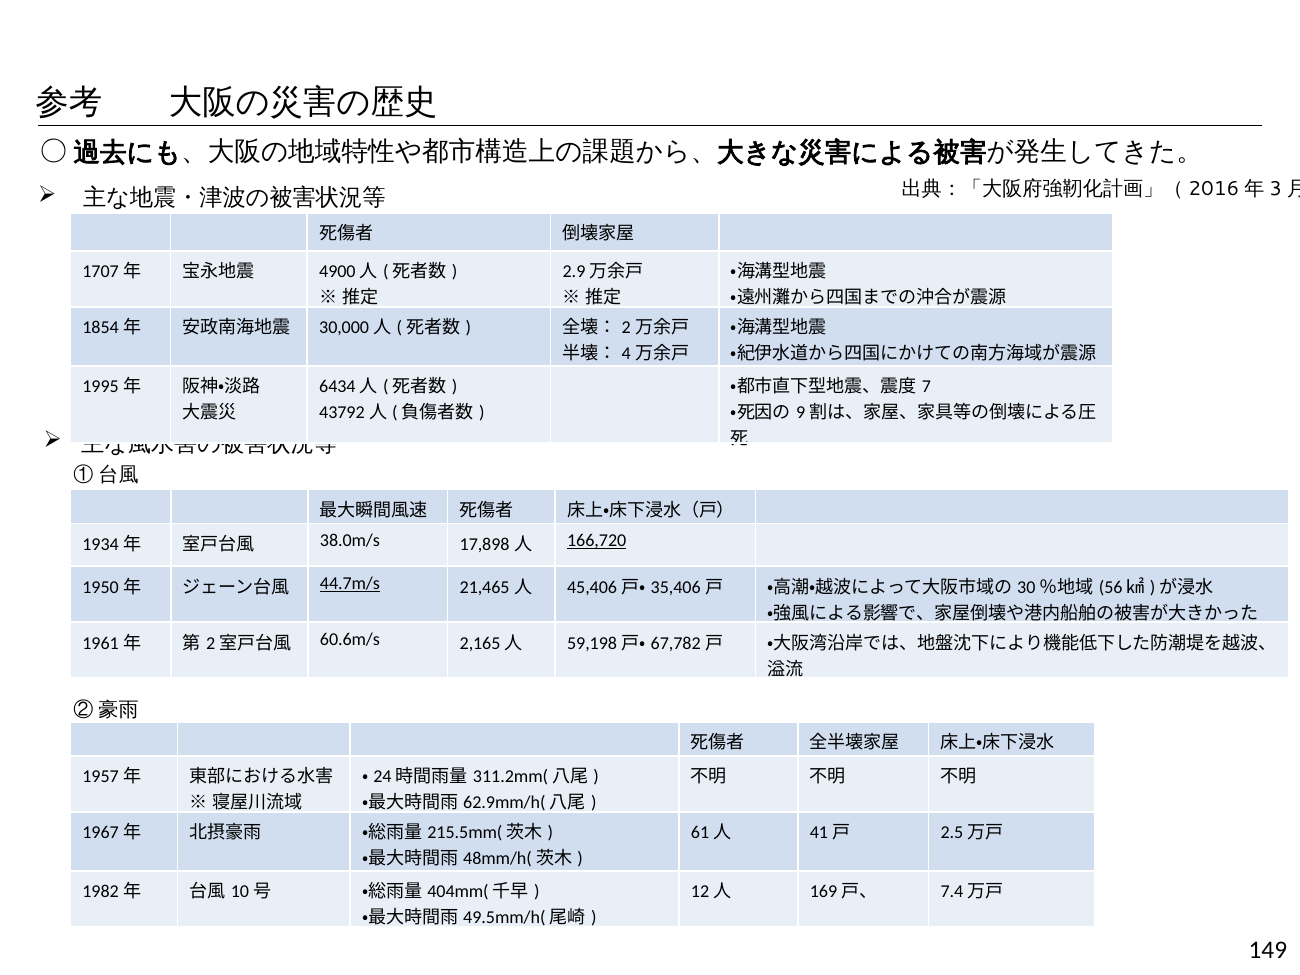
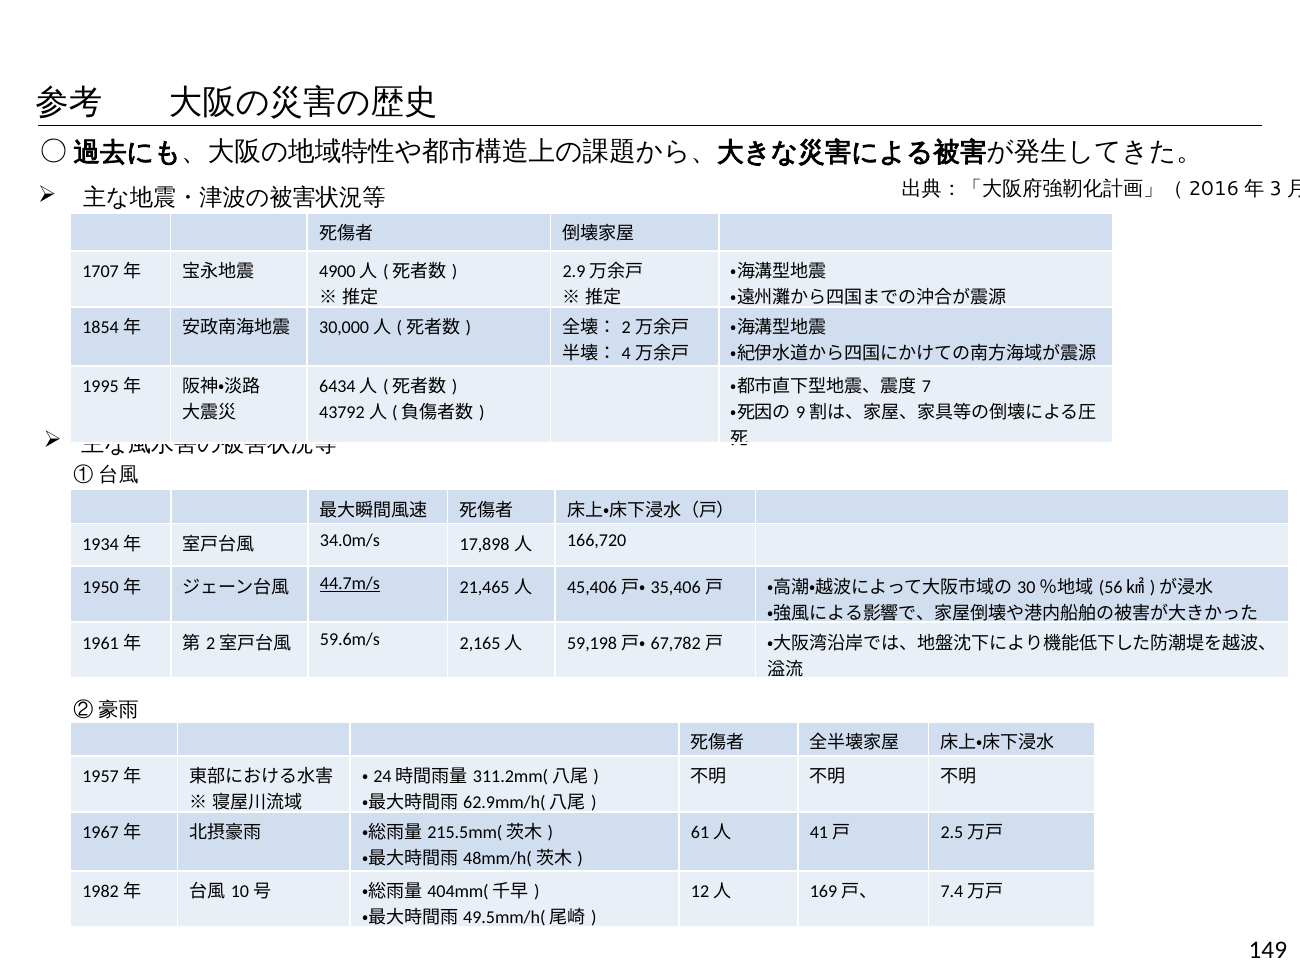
38.0m/s: 38.0m/s -> 34.0m/s
166,720 underline: present -> none
60.6m/s: 60.6m/s -> 59.6m/s
